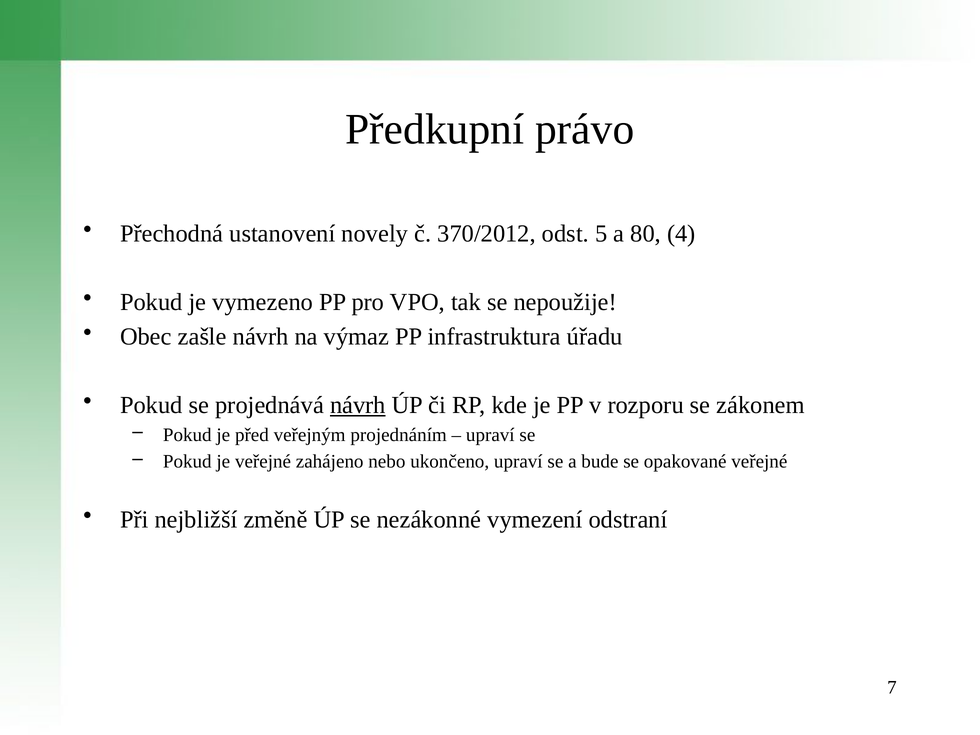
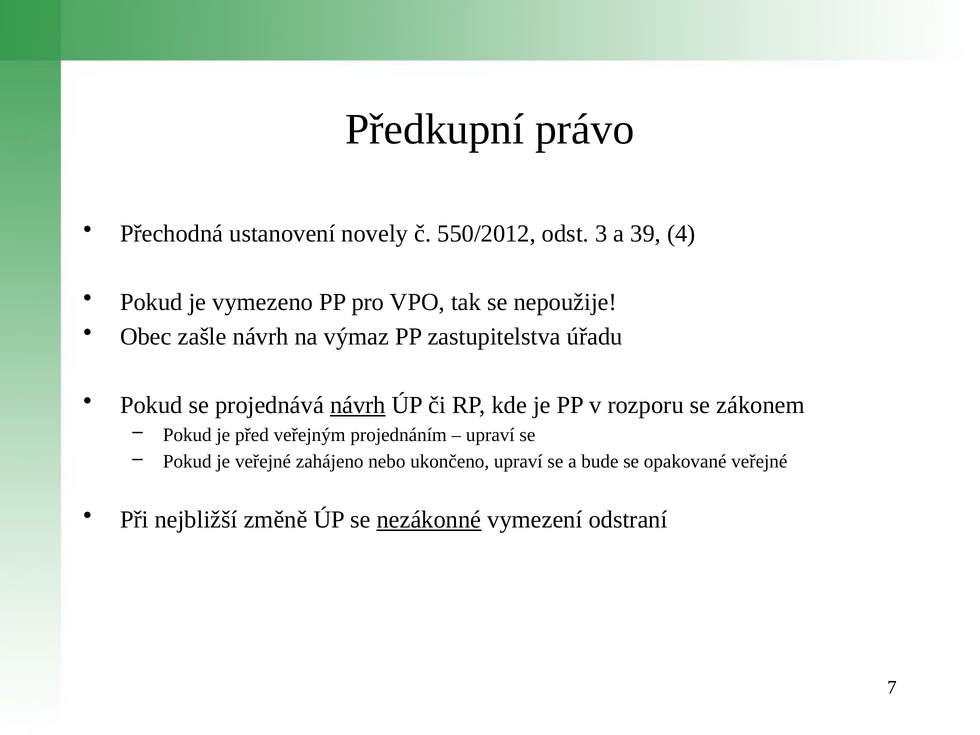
370/2012: 370/2012 -> 550/2012
5: 5 -> 3
80: 80 -> 39
infrastruktura: infrastruktura -> zastupitelstva
nezákonné underline: none -> present
